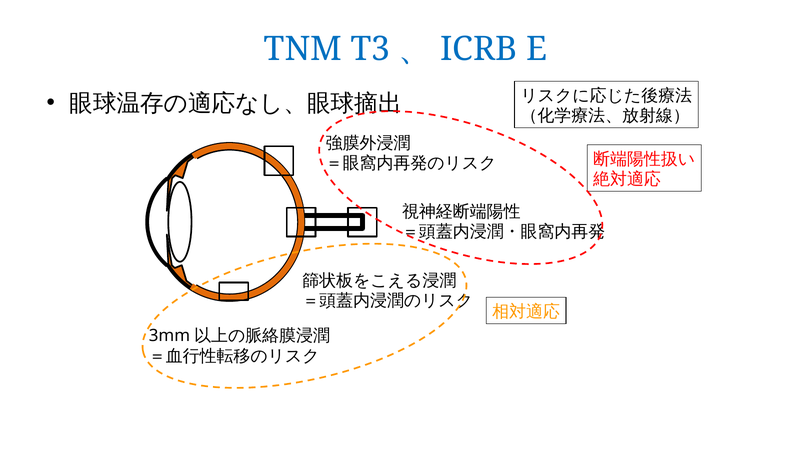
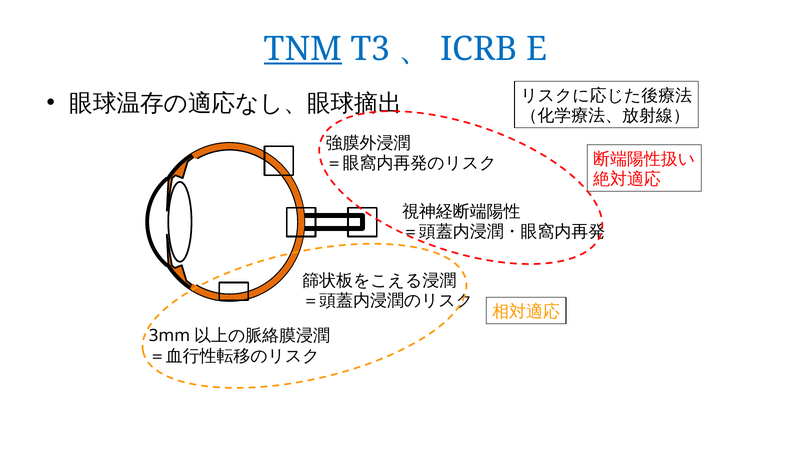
TNM underline: none -> present
